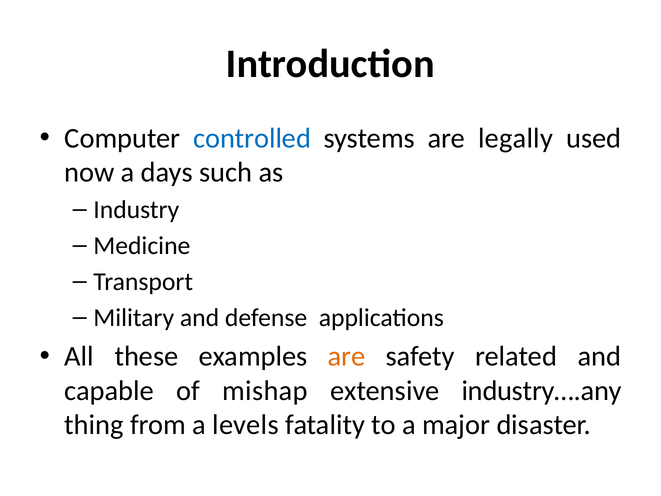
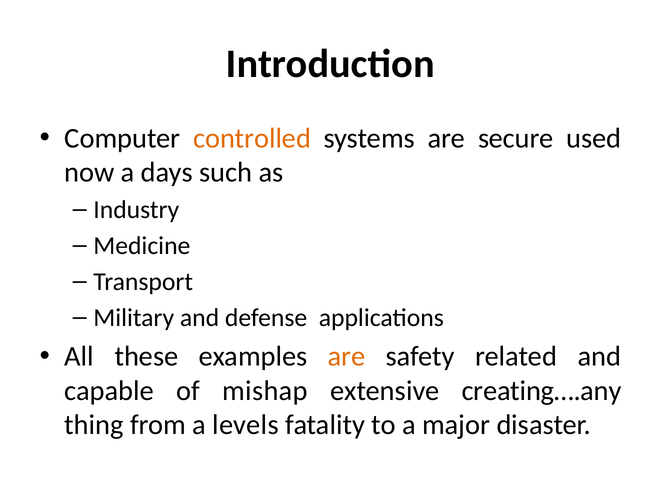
controlled colour: blue -> orange
legally: legally -> secure
industry….any: industry….any -> creating….any
